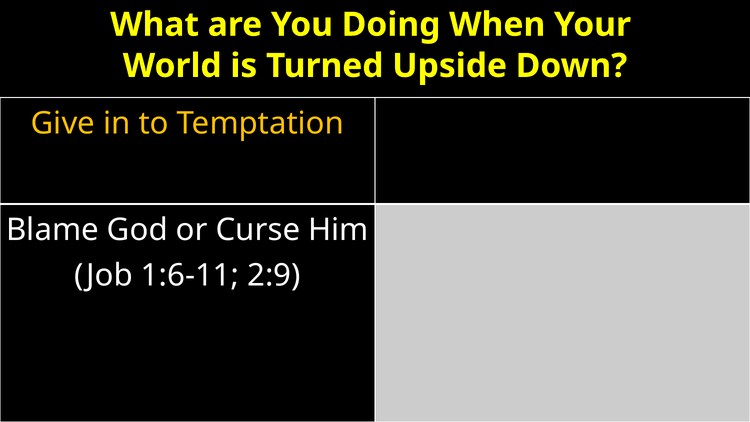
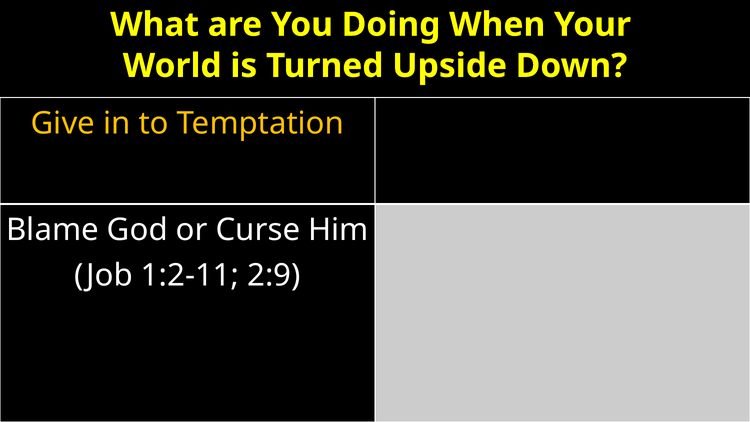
1:6-11: 1:6-11 -> 1:2-11
